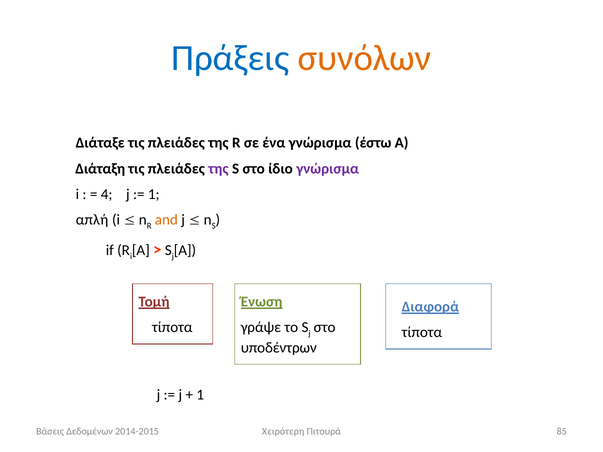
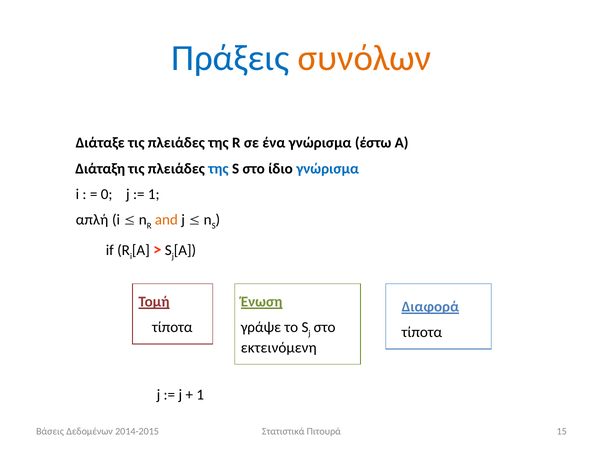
της at (218, 169) colour: purple -> blue
γνώρισμα at (328, 169) colour: purple -> blue
4: 4 -> 0
υποδέντρων: υποδέντρων -> εκτεινόμενη
Χειρότερη: Χειρότερη -> Στατιστικά
85: 85 -> 15
